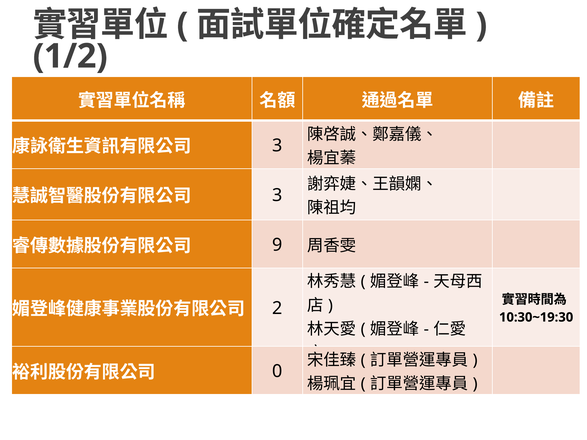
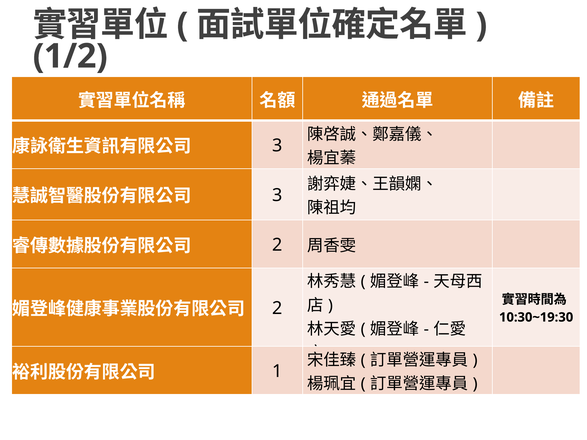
9 at (277, 245): 9 -> 2
0: 0 -> 1
